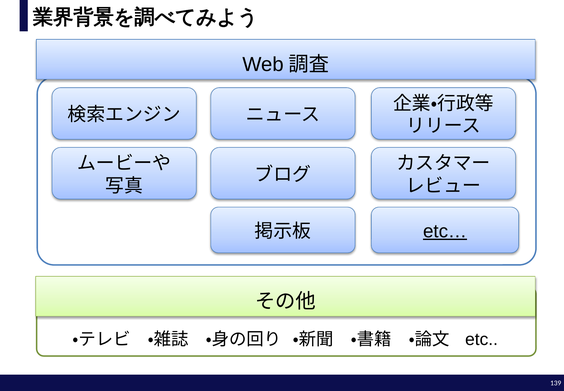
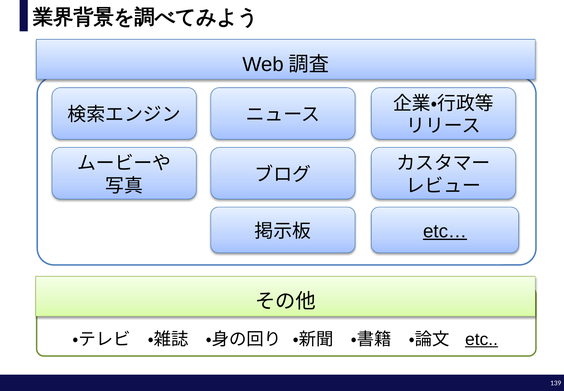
etc underline: none -> present
